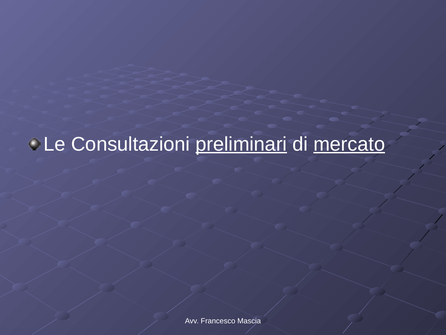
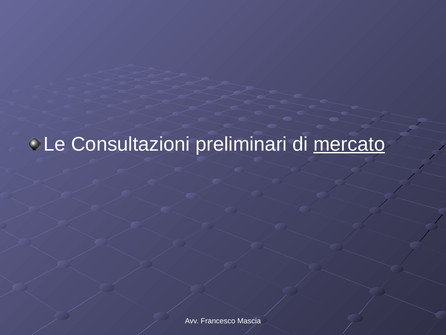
preliminari underline: present -> none
